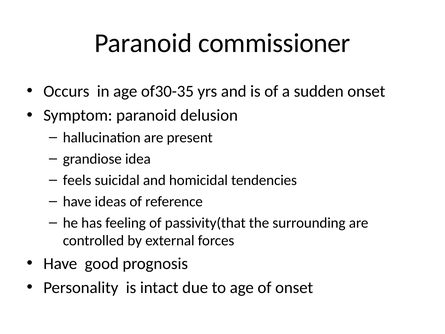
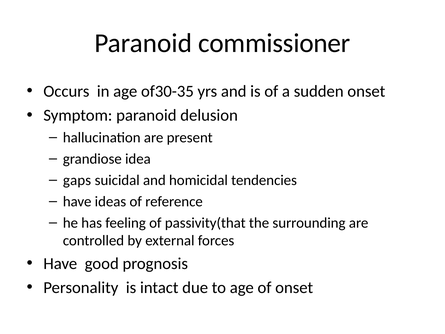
feels: feels -> gaps
